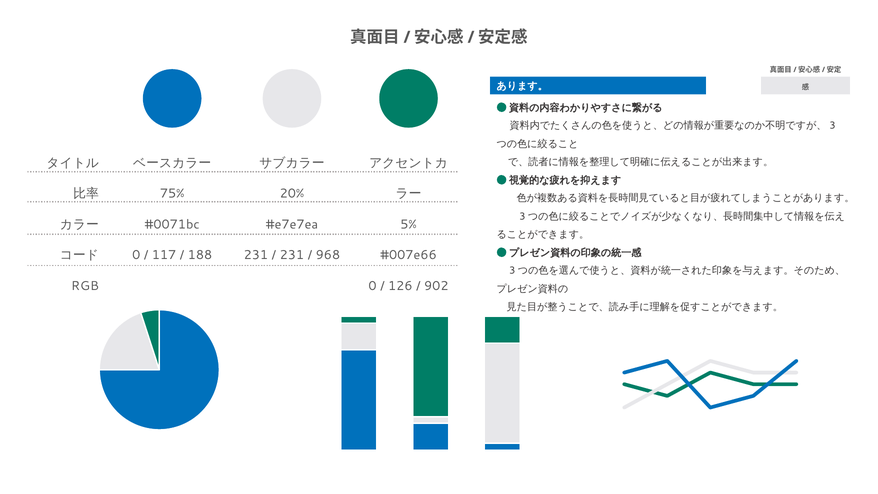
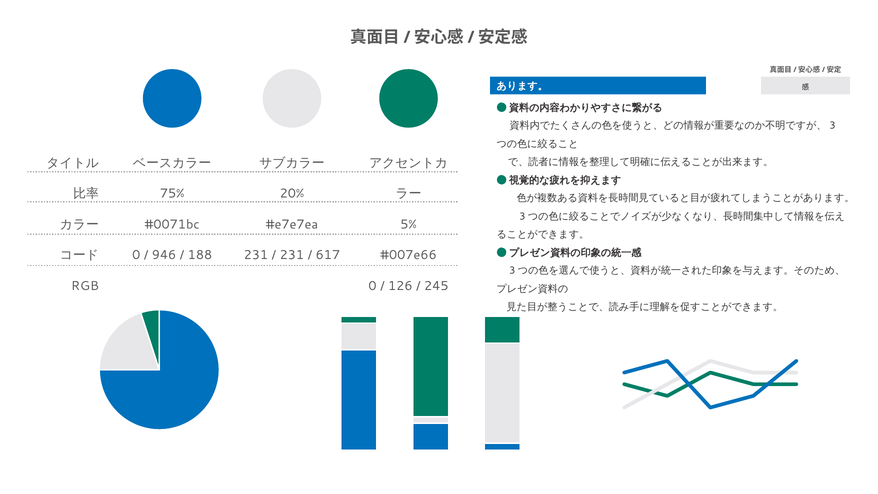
117: 117 -> 946
968: 968 -> 617
902: 902 -> 245
